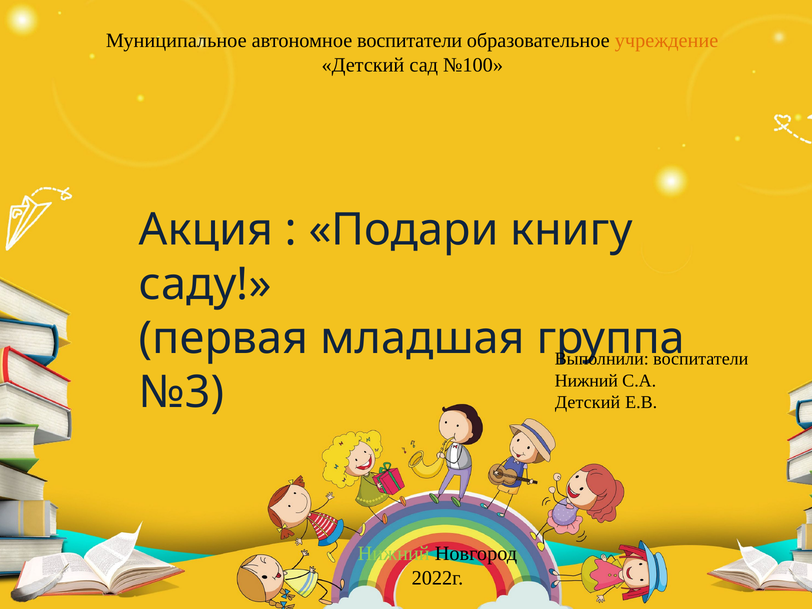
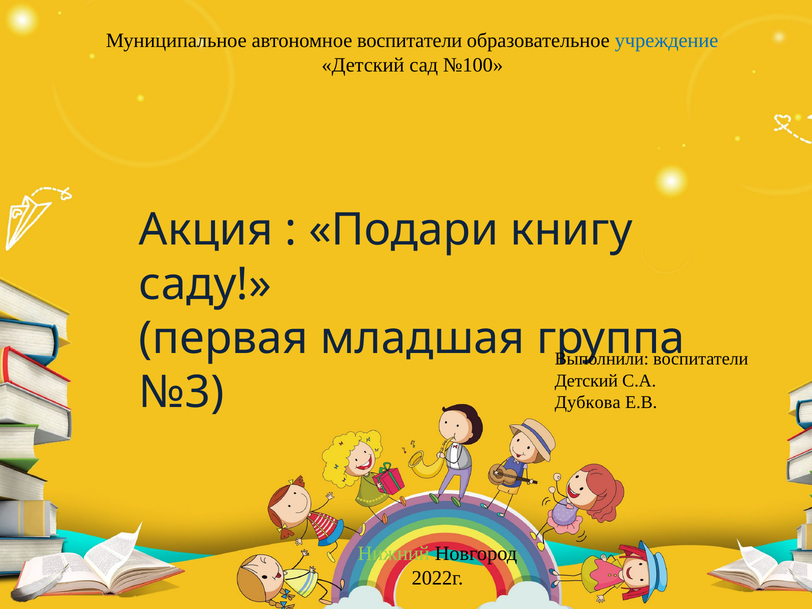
учреждение colour: orange -> blue
Нижний at (586, 381): Нижний -> Детский
Детский at (588, 402): Детский -> Дубкова
